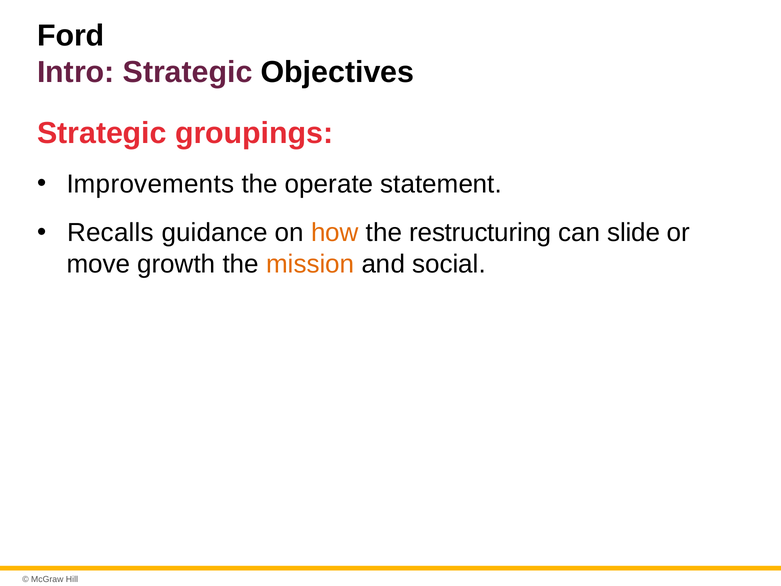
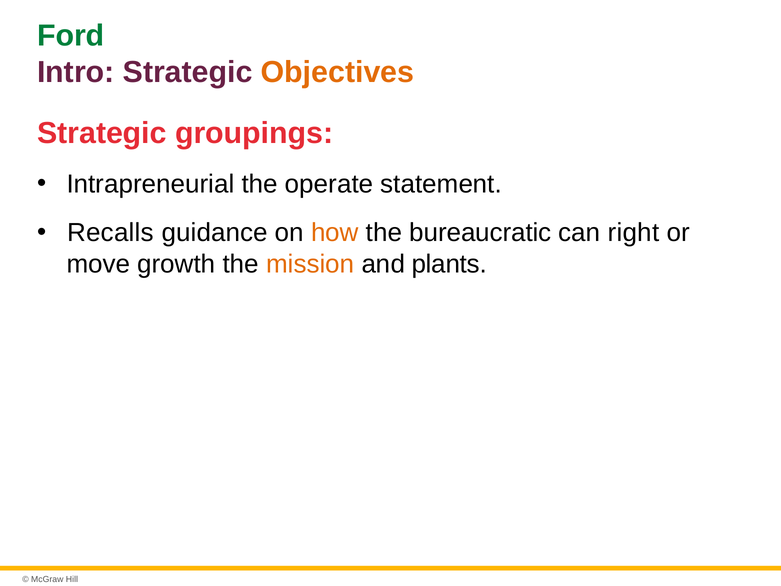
Ford colour: black -> green
Objectives colour: black -> orange
Improvements: Improvements -> Intrapreneurial
restructuring: restructuring -> bureaucratic
slide: slide -> right
social: social -> plants
